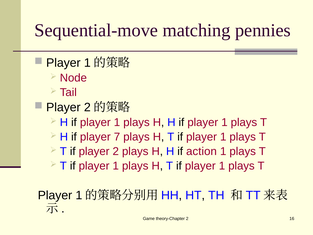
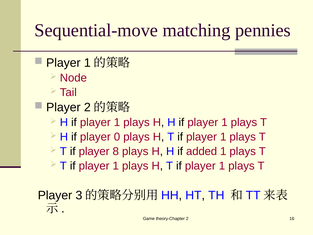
7: 7 -> 0
if player 2: 2 -> 8
action: action -> added
1 at (79, 195): 1 -> 3
